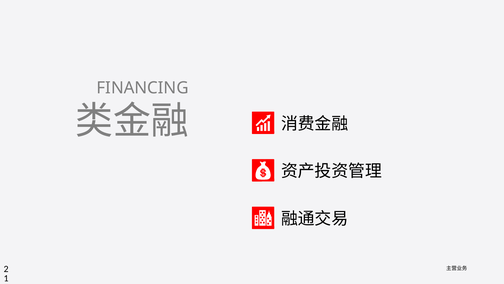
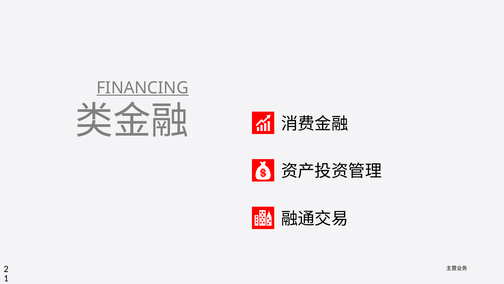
FINANCING underline: none -> present
